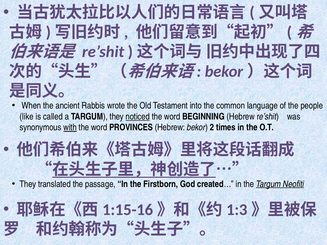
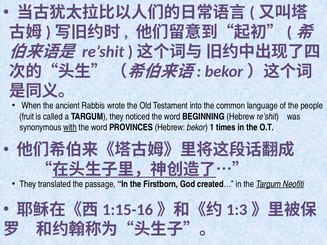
like: like -> fruit
noticed underline: present -> none
2: 2 -> 1
